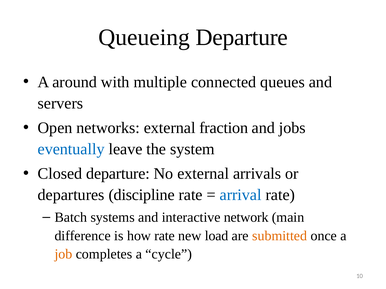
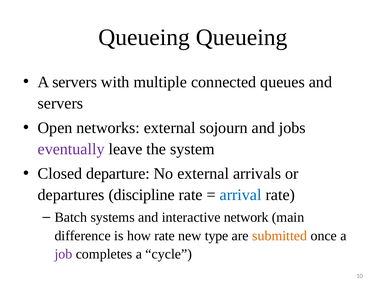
Queueing Departure: Departure -> Queueing
A around: around -> servers
fraction: fraction -> sojourn
eventually colour: blue -> purple
load: load -> type
job colour: orange -> purple
